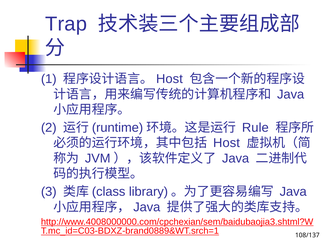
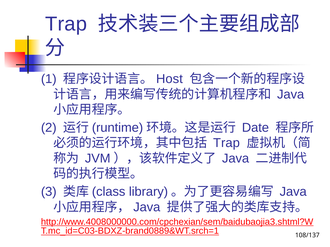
Rule: Rule -> Date
Host at (226, 143): Host -> Trap
